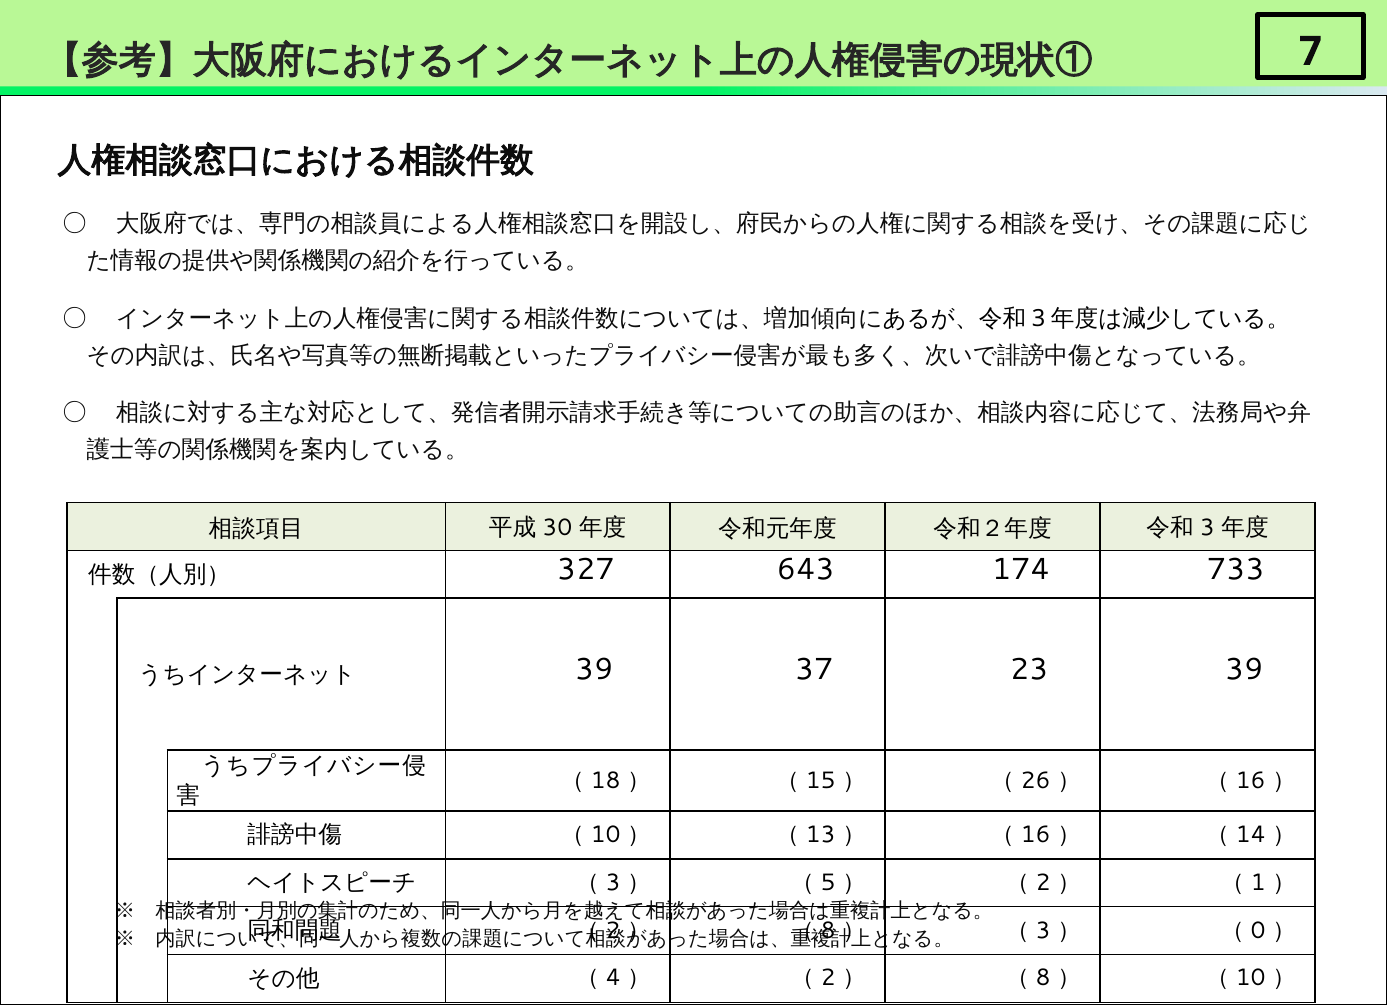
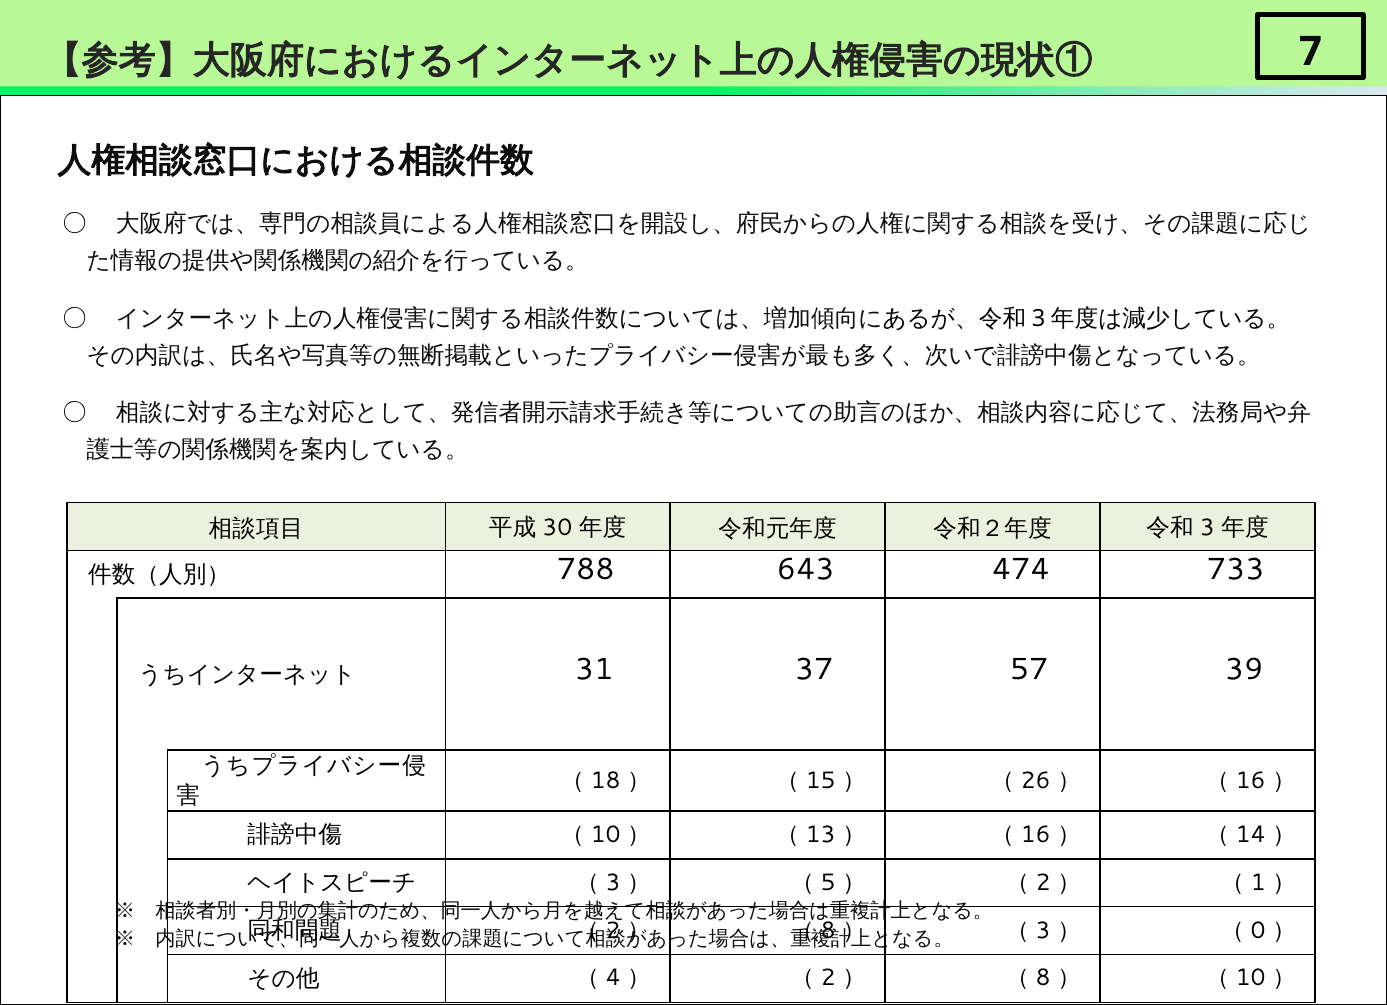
327: 327 -> 788
174: 174 -> 474
39 at (594, 669): 39 -> 31
23: 23 -> 57
